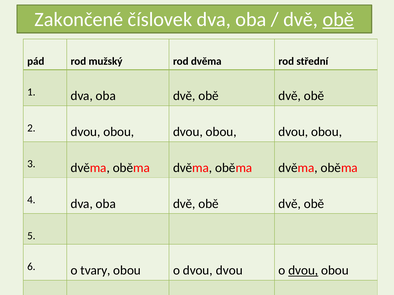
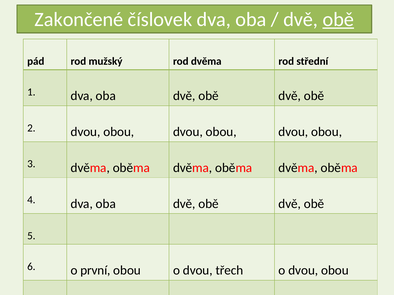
tvary: tvary -> první
dvou dvou: dvou -> třech
dvou at (303, 271) underline: present -> none
